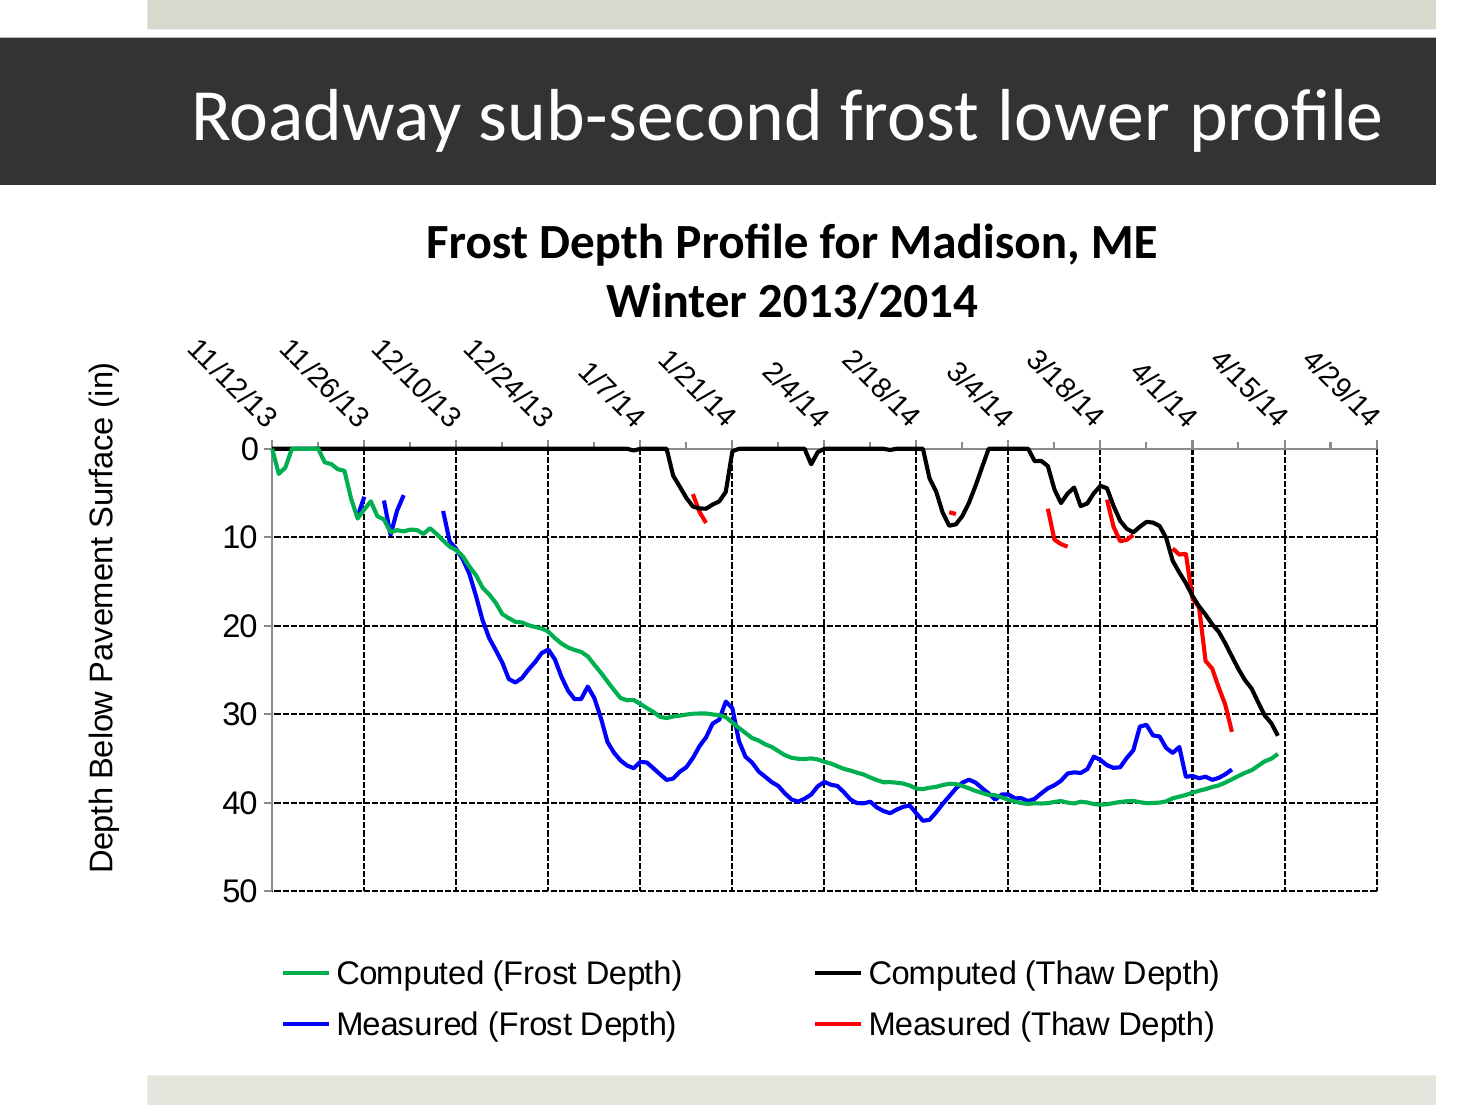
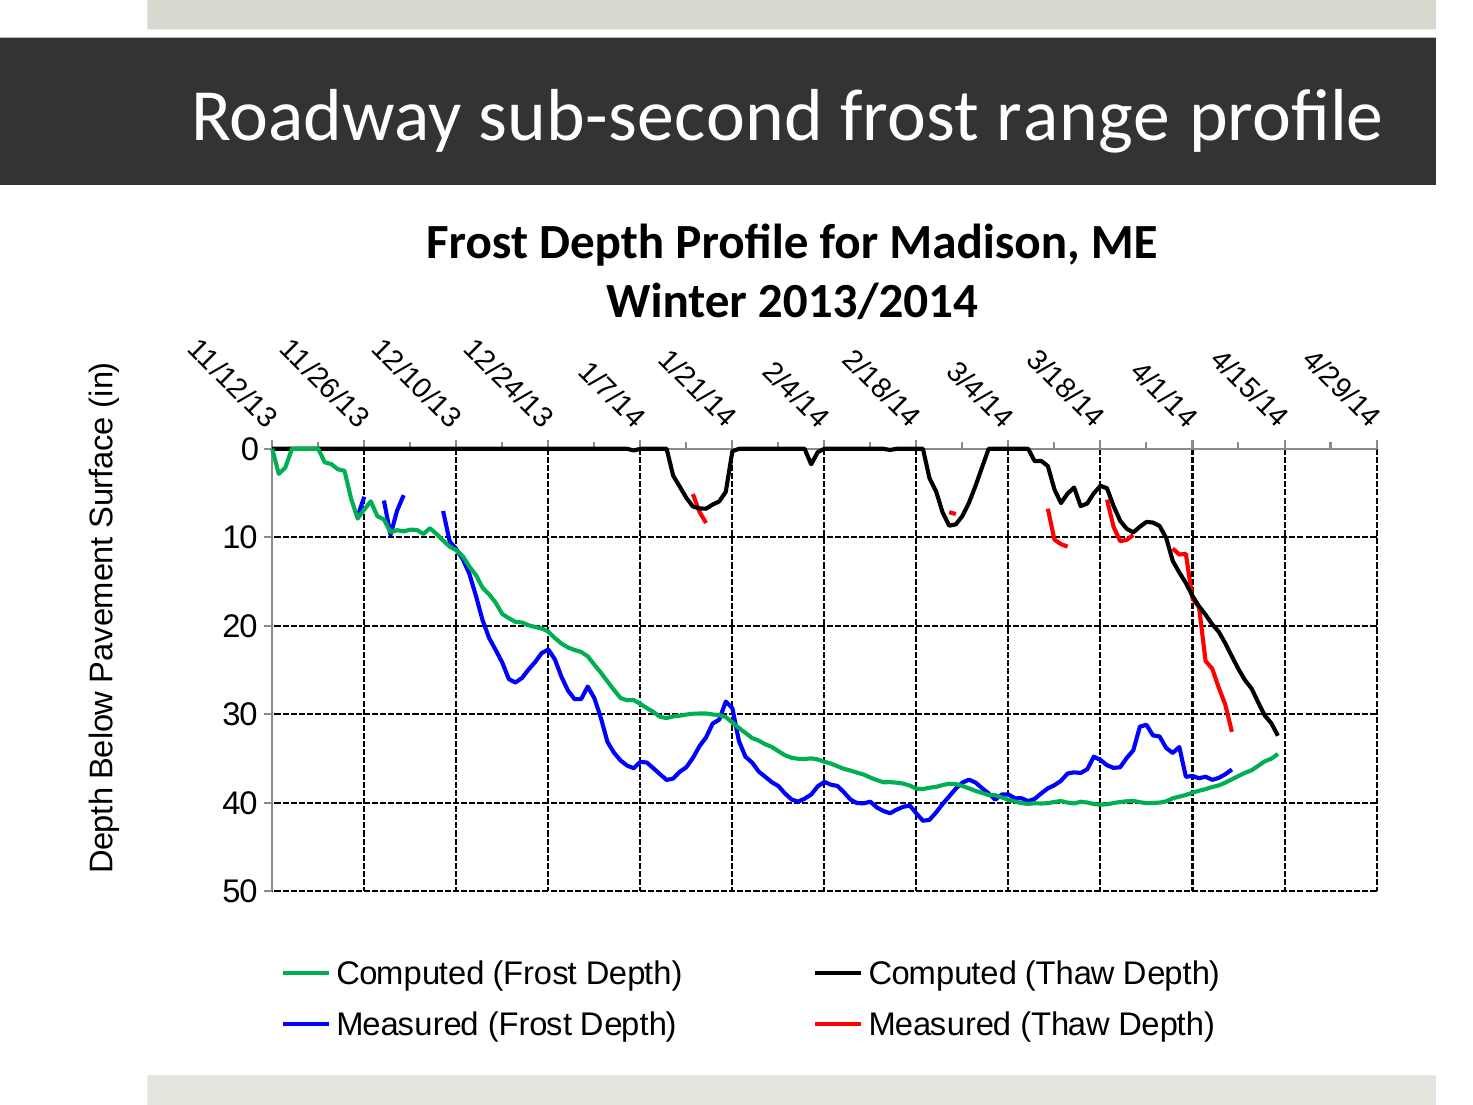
lower: lower -> range
